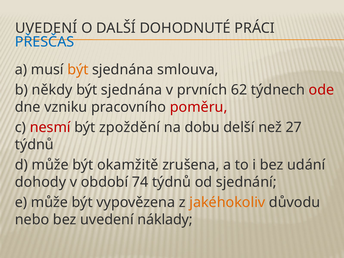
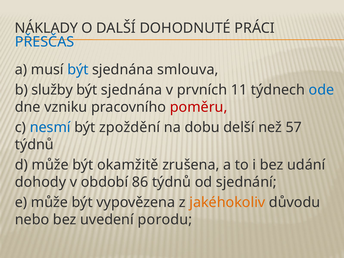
UVEDENÍ at (46, 28): UVEDENÍ -> NÁKLADY
být at (78, 70) colour: orange -> blue
někdy: někdy -> služby
62: 62 -> 11
ode colour: red -> blue
nesmí colour: red -> blue
27: 27 -> 57
74: 74 -> 86
náklady: náklady -> porodu
